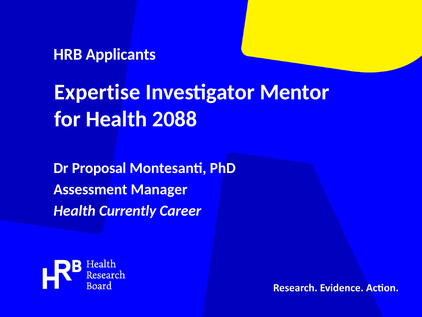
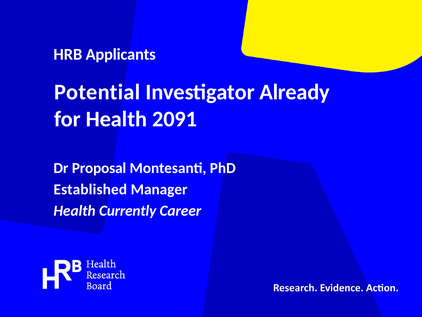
Expertise: Expertise -> Potential
Mentor: Mentor -> Already
2088: 2088 -> 2091
Assessment: Assessment -> Established
